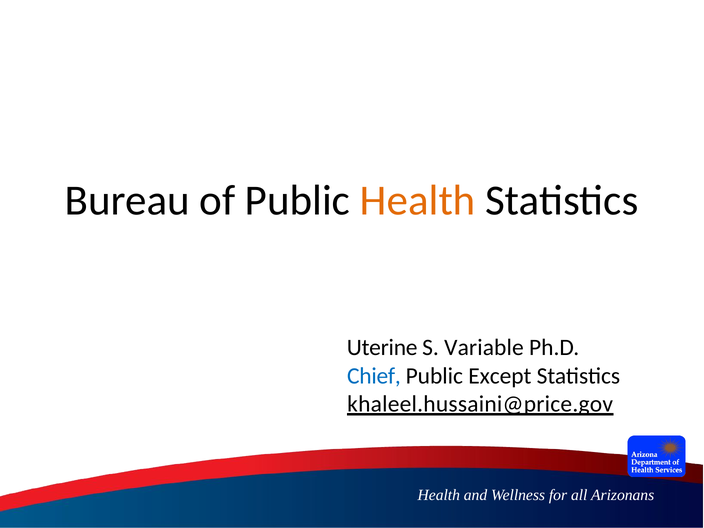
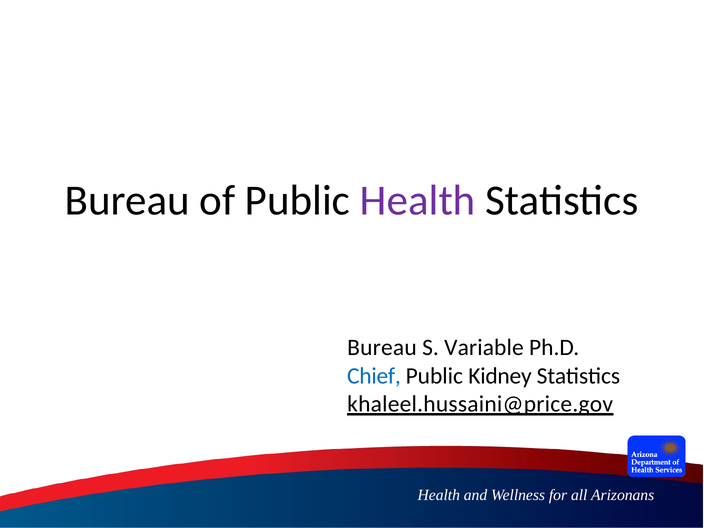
Health at (418, 200) colour: orange -> purple
Uterine at (382, 348): Uterine -> Bureau
Except: Except -> Kidney
